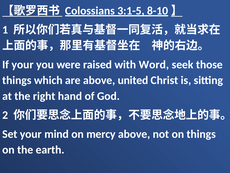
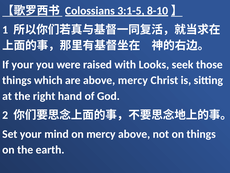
Word: Word -> Looks
above united: united -> mercy
